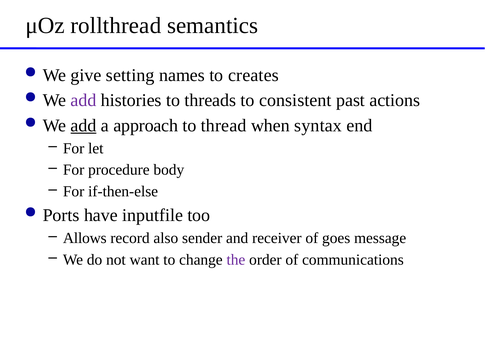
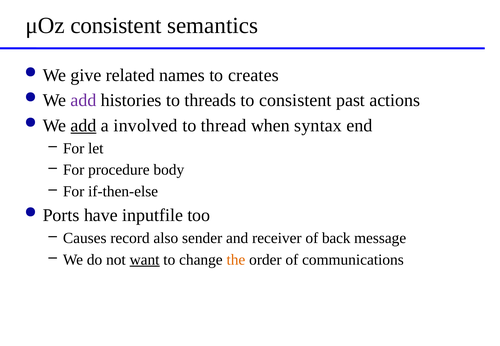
μOz rollthread: rollthread -> consistent
setting: setting -> related
approach: approach -> involved
Allows: Allows -> Causes
goes: goes -> back
want underline: none -> present
the colour: purple -> orange
